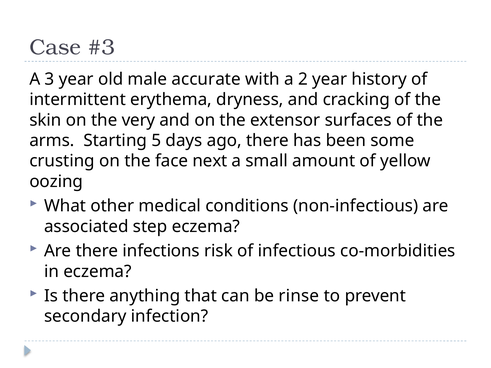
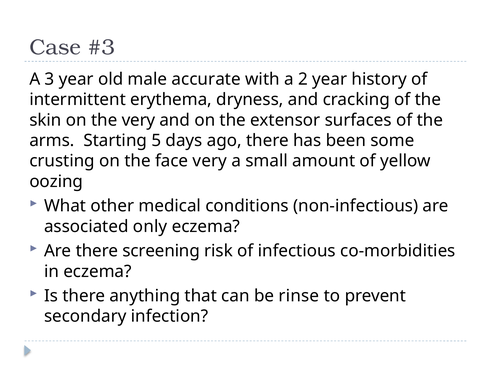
face next: next -> very
step: step -> only
infections: infections -> screening
